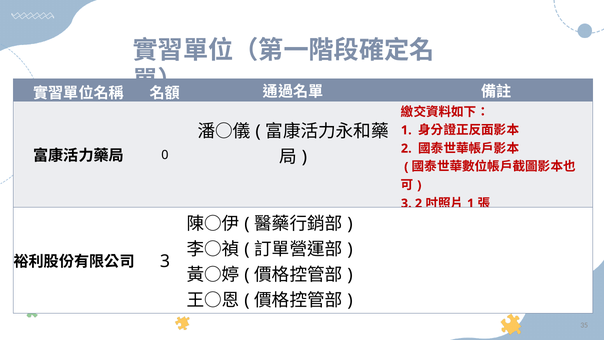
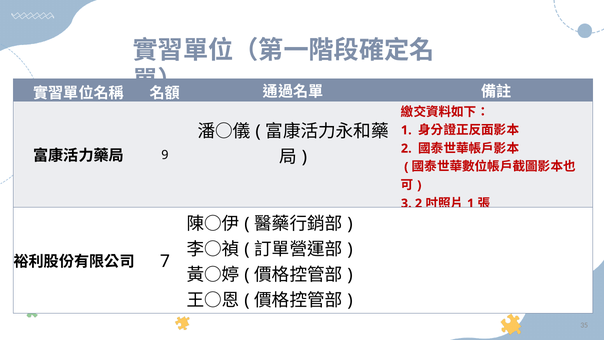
0: 0 -> 9
3 at (165, 261): 3 -> 7
